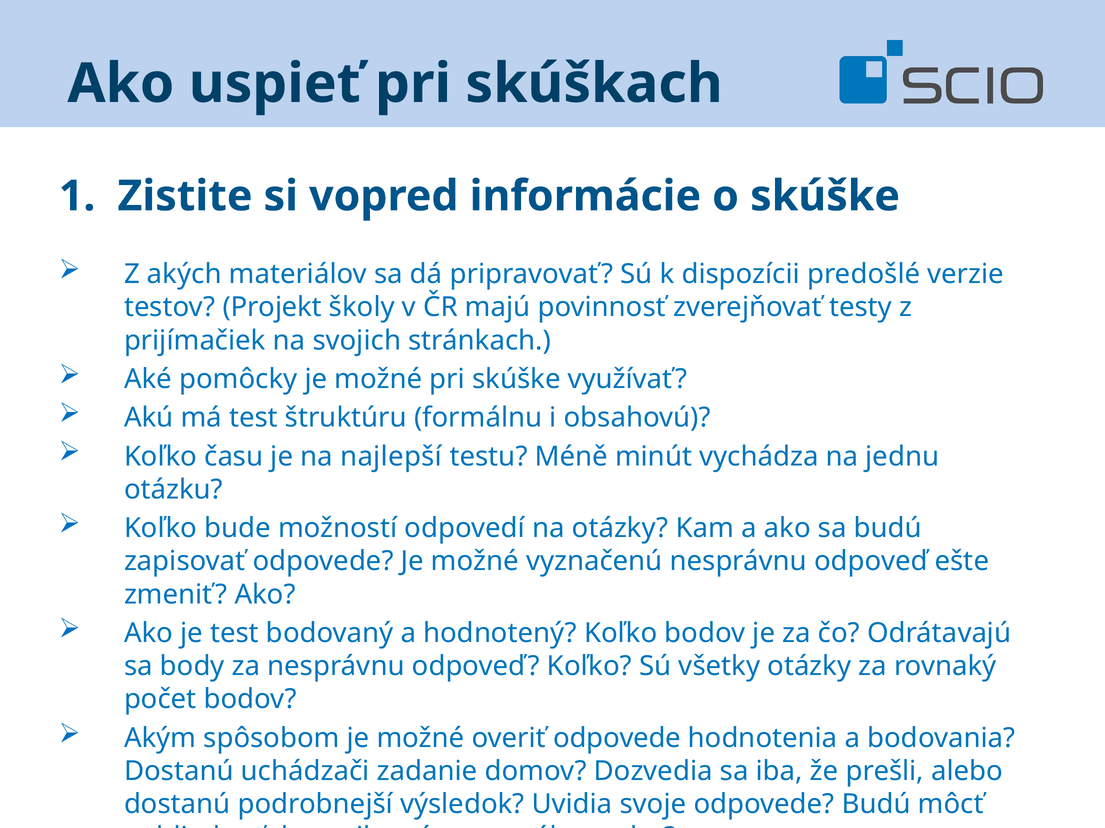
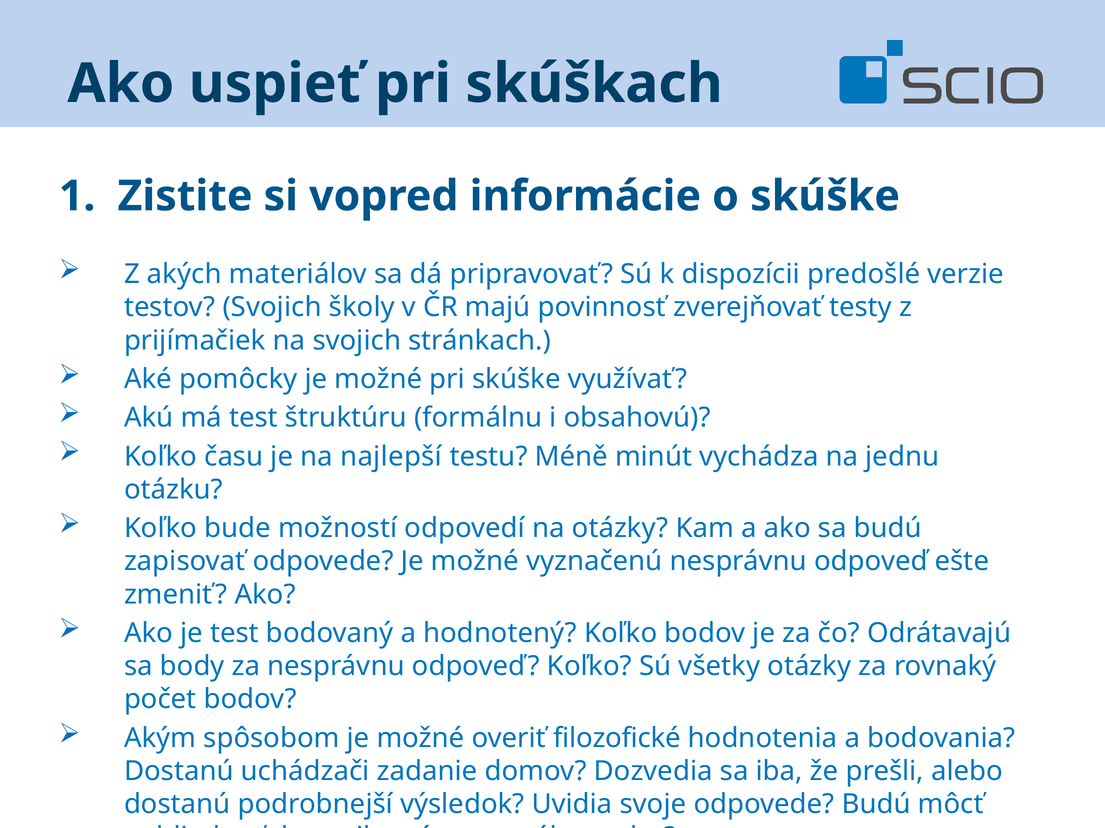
testov Projekt: Projekt -> Svojich
overiť odpovede: odpovede -> filozofické
